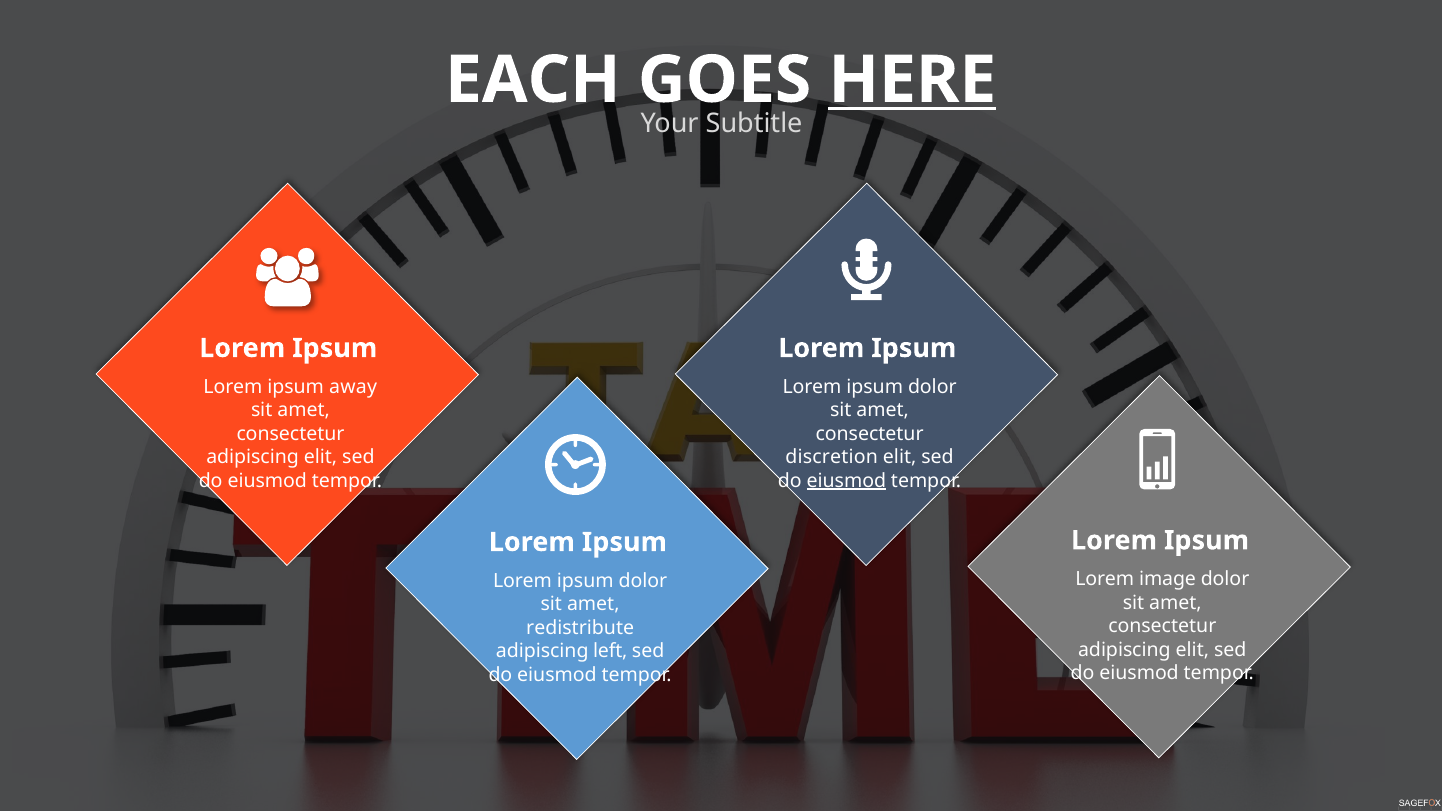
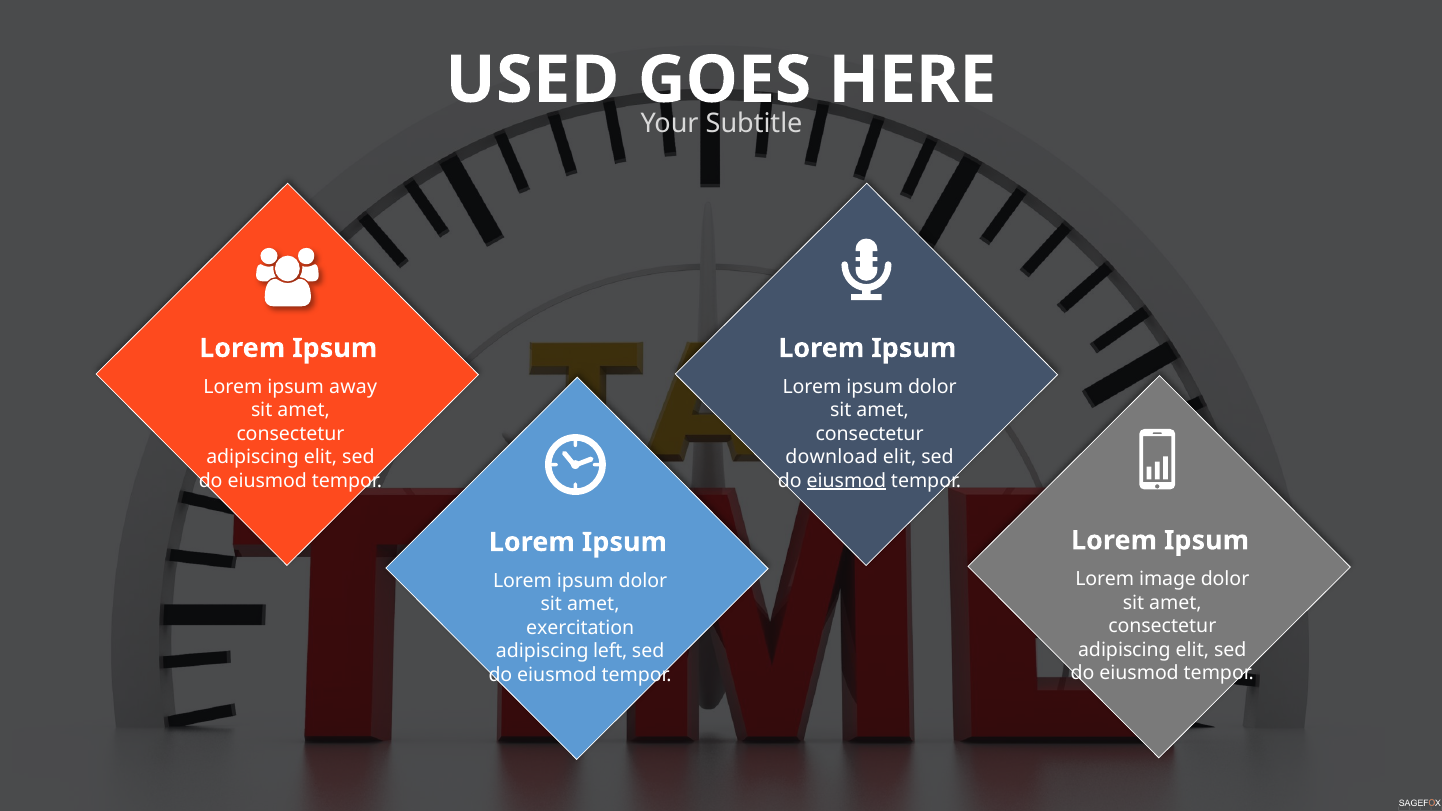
EACH: EACH -> USED
HERE underline: present -> none
discretion: discretion -> download
redistribute: redistribute -> exercitation
